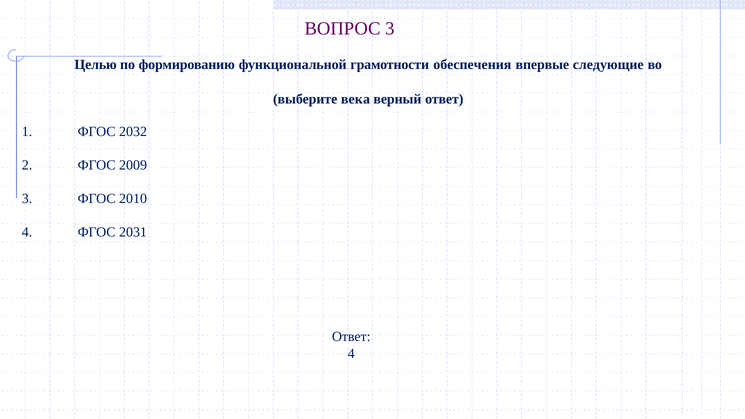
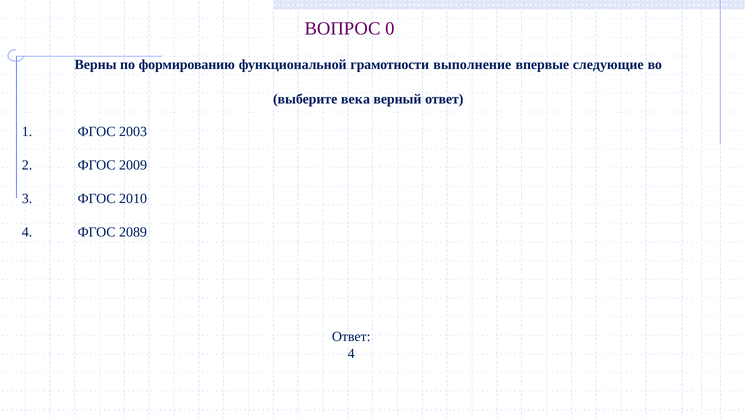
ВОПРОС 3: 3 -> 0
Целью: Целью -> Верны
обеспечения: обеспечения -> выполнение
2032: 2032 -> 2003
2031: 2031 -> 2089
